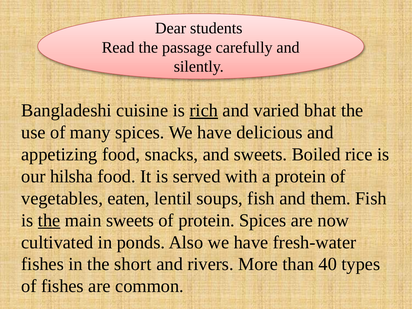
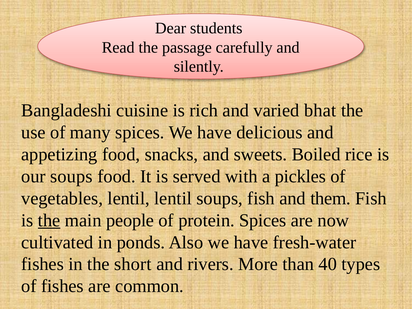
rich underline: present -> none
our hilsha: hilsha -> soups
a protein: protein -> pickles
vegetables eaten: eaten -> lentil
main sweets: sweets -> people
